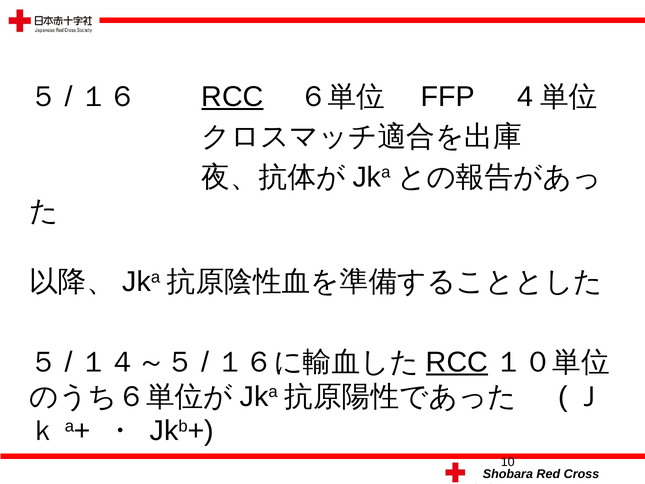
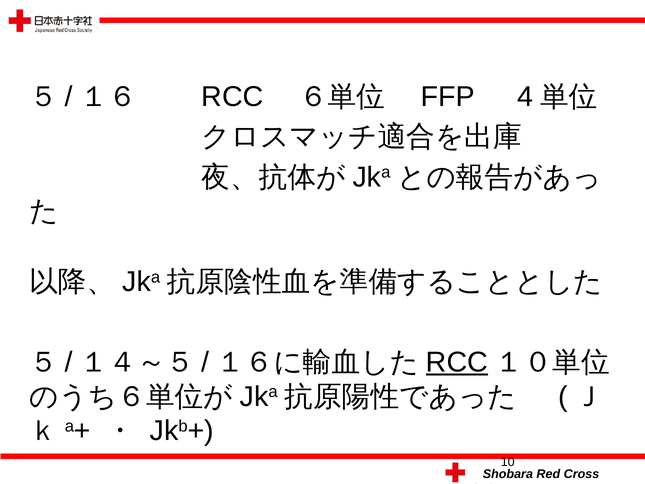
RCC at (232, 97) underline: present -> none
